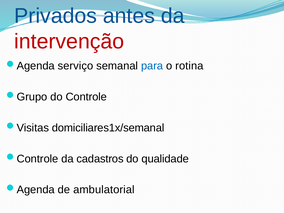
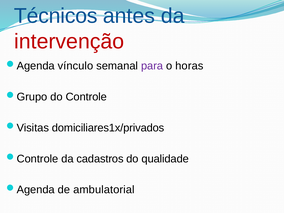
Privados: Privados -> Técnicos
serviço: serviço -> vínculo
para colour: blue -> purple
o rotina: rotina -> horas
domiciliares1x/semanal: domiciliares1x/semanal -> domiciliares1x/privados
